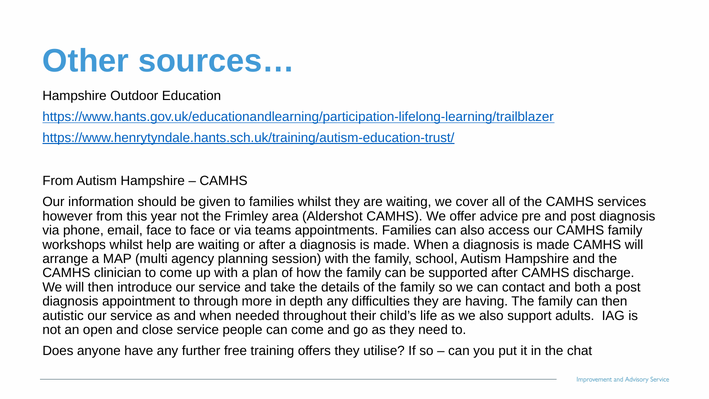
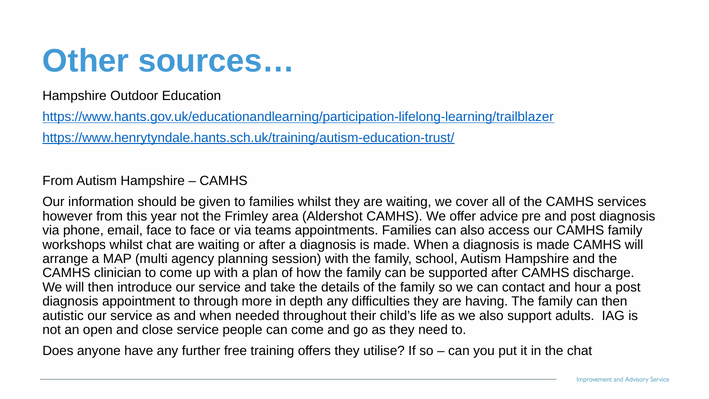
whilst help: help -> chat
both: both -> hour
